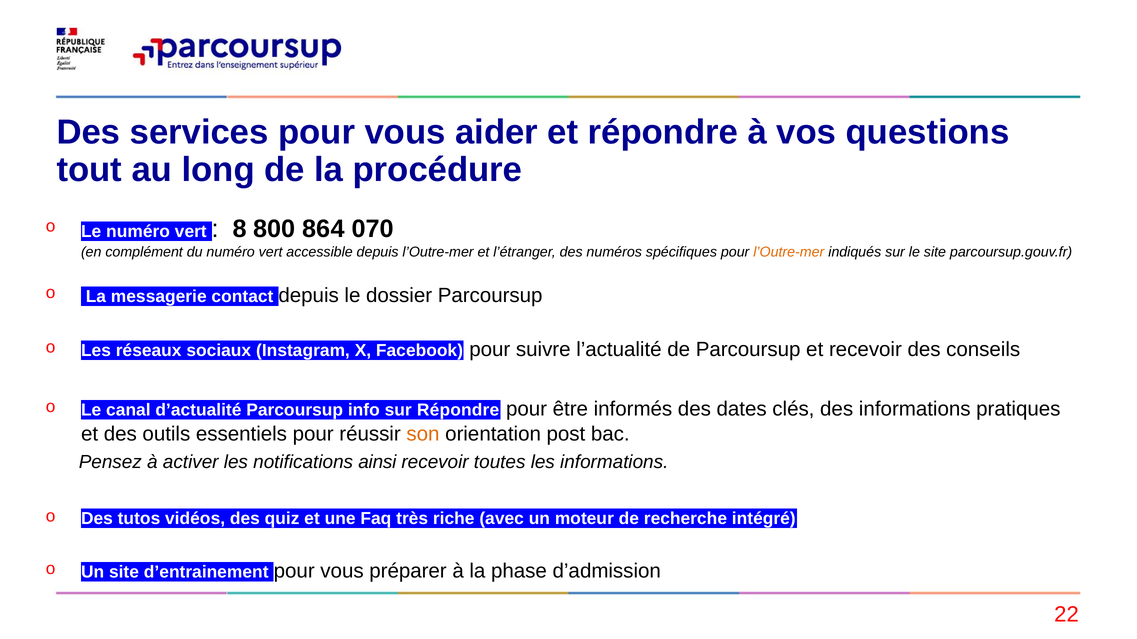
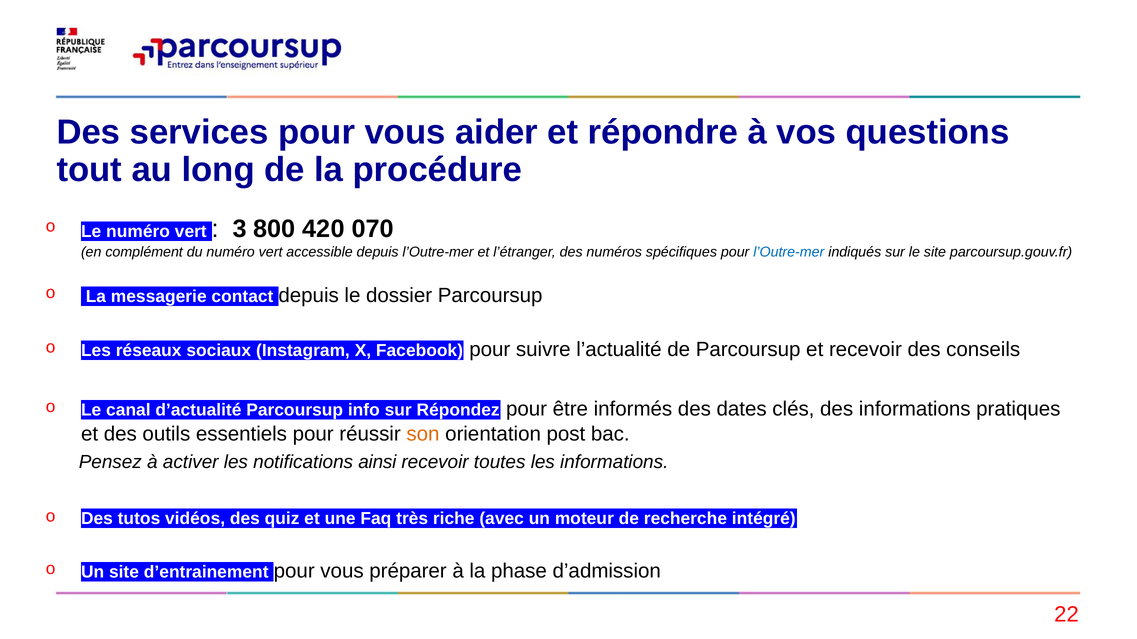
8: 8 -> 3
864: 864 -> 420
l’Outre-mer at (789, 252) colour: orange -> blue
sur Répondre: Répondre -> Répondez
